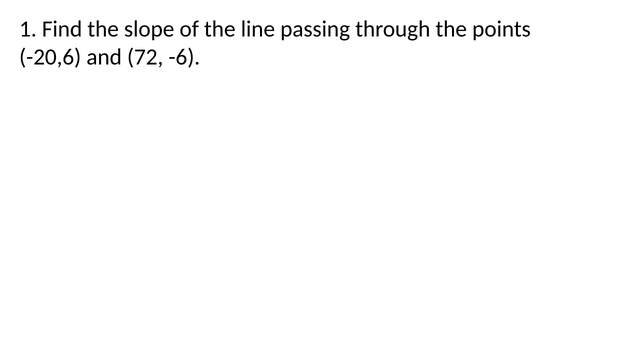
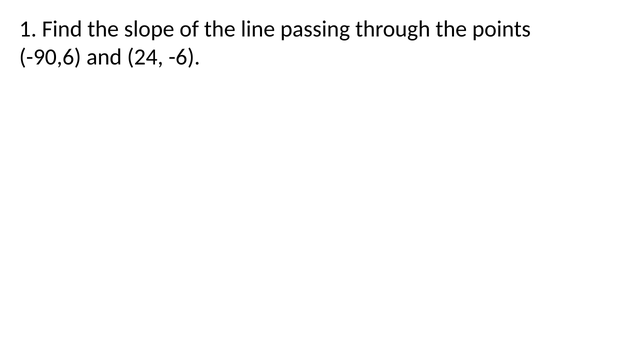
-20,6: -20,6 -> -90,6
72: 72 -> 24
